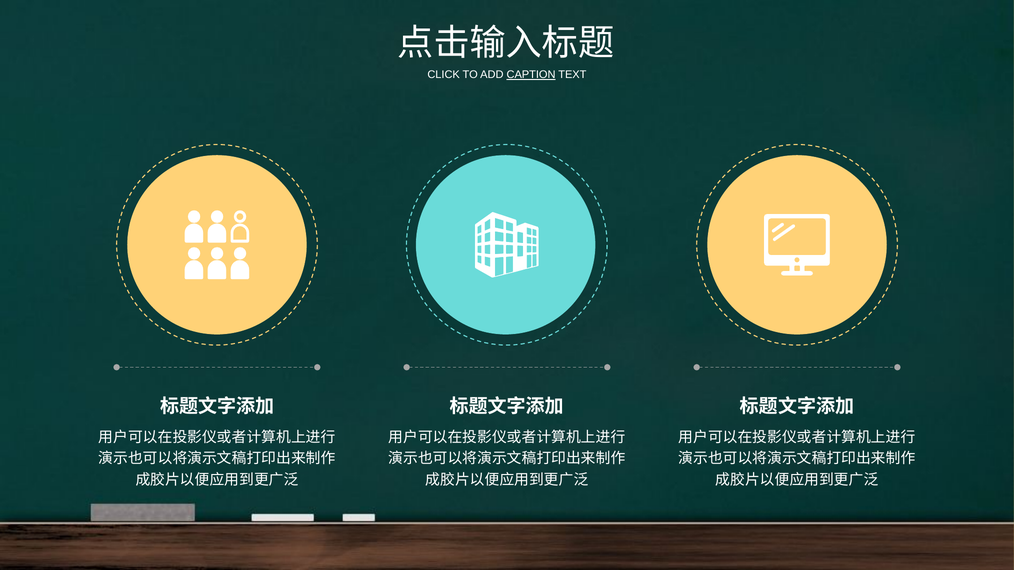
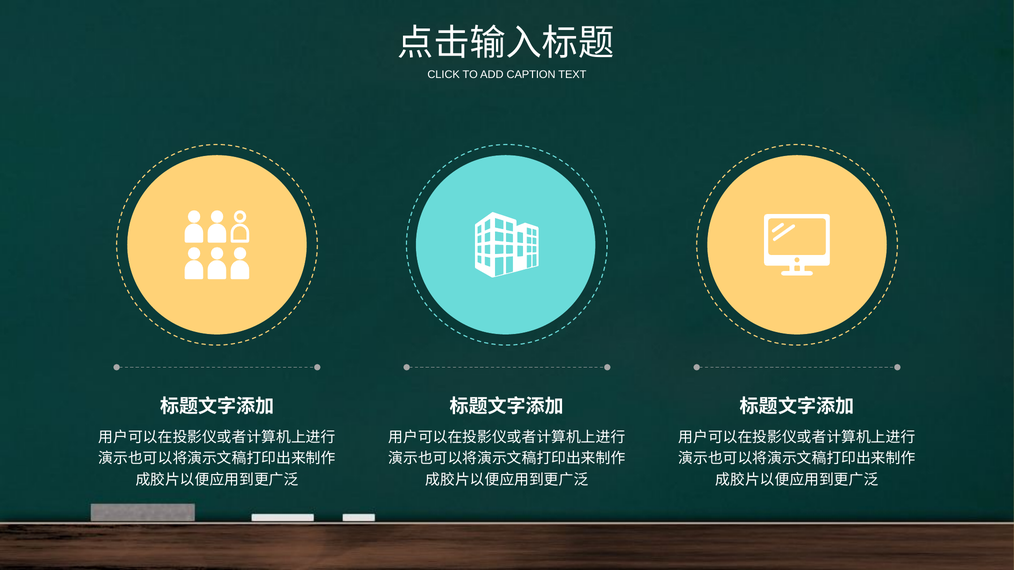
CAPTION underline: present -> none
